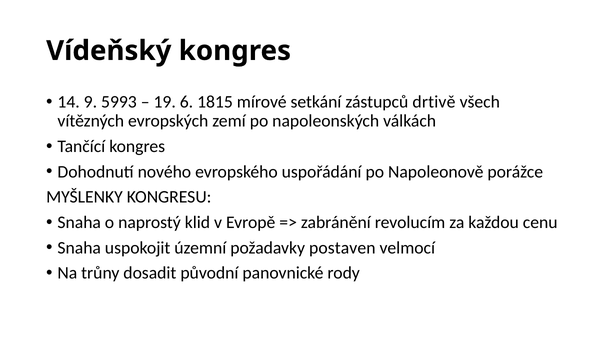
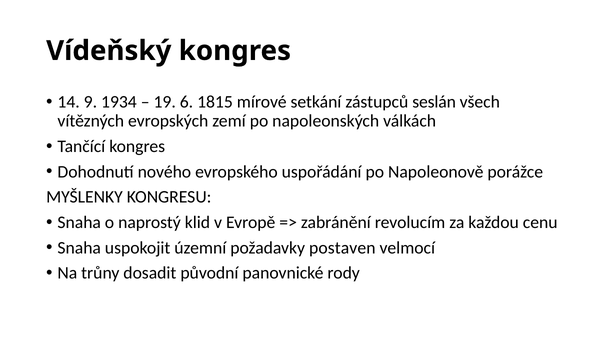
5993: 5993 -> 1934
drtivě: drtivě -> seslán
